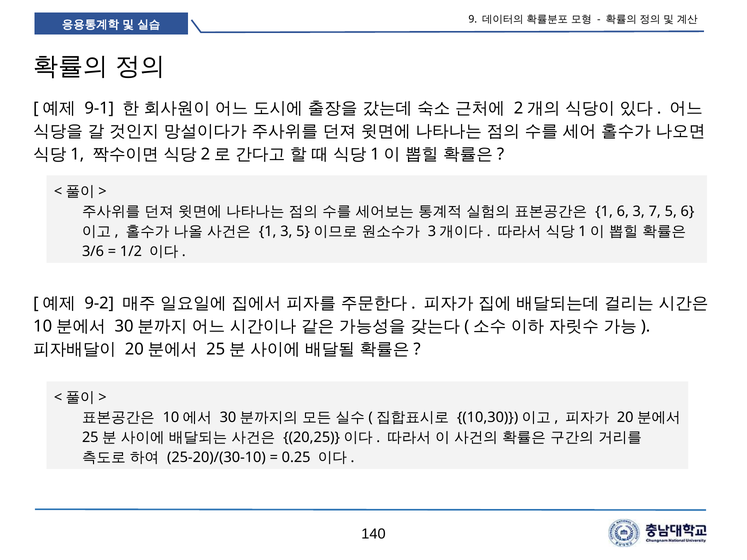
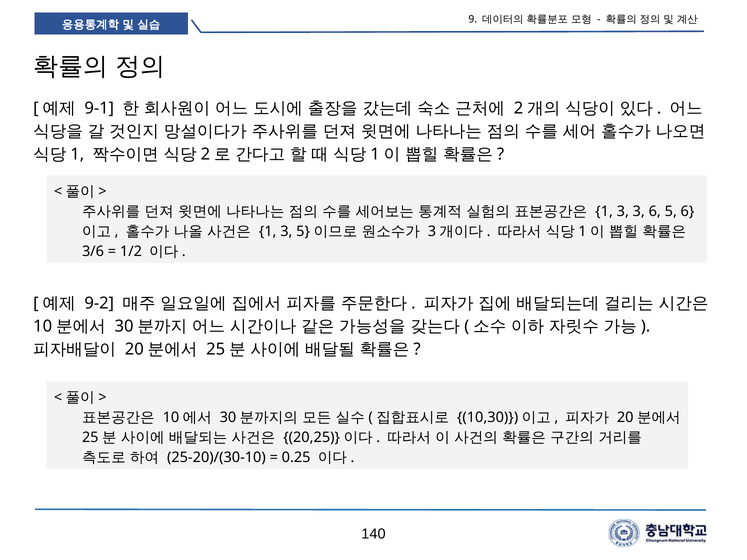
6 at (623, 211): 6 -> 3
3 7: 7 -> 6
